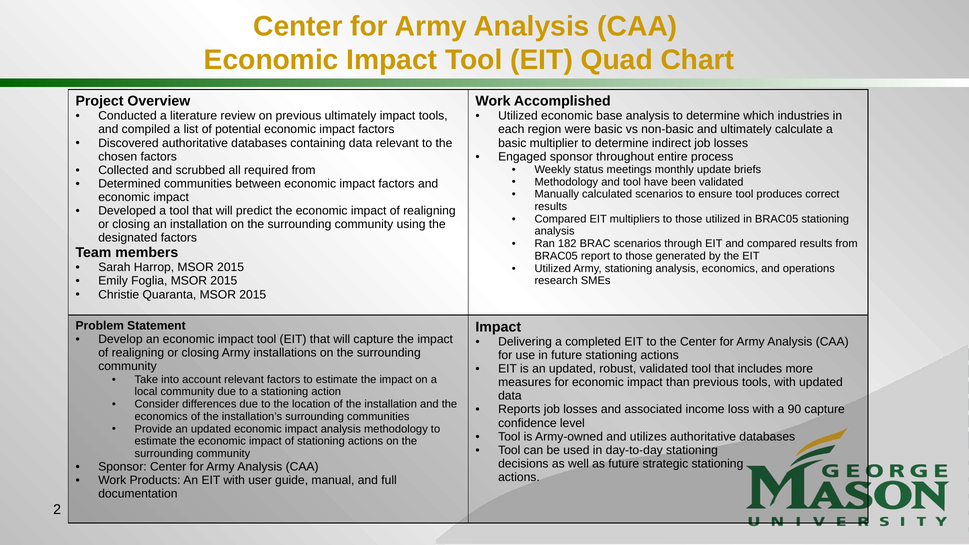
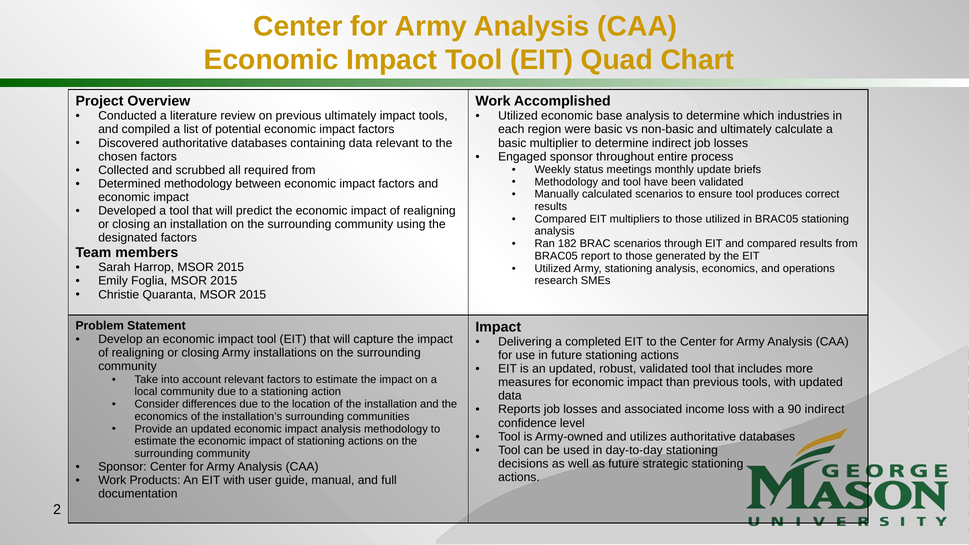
Determined communities: communities -> methodology
90 capture: capture -> indirect
